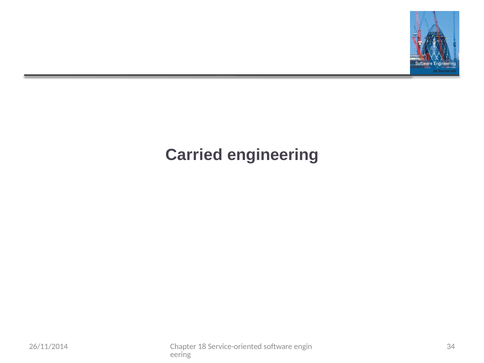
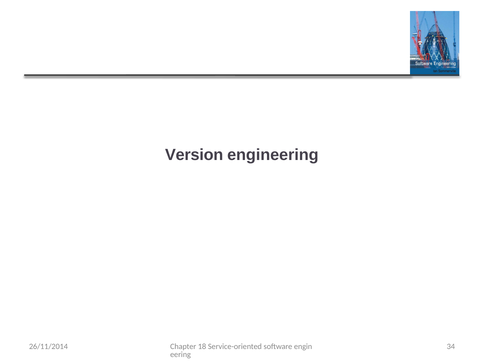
Carried: Carried -> Version
